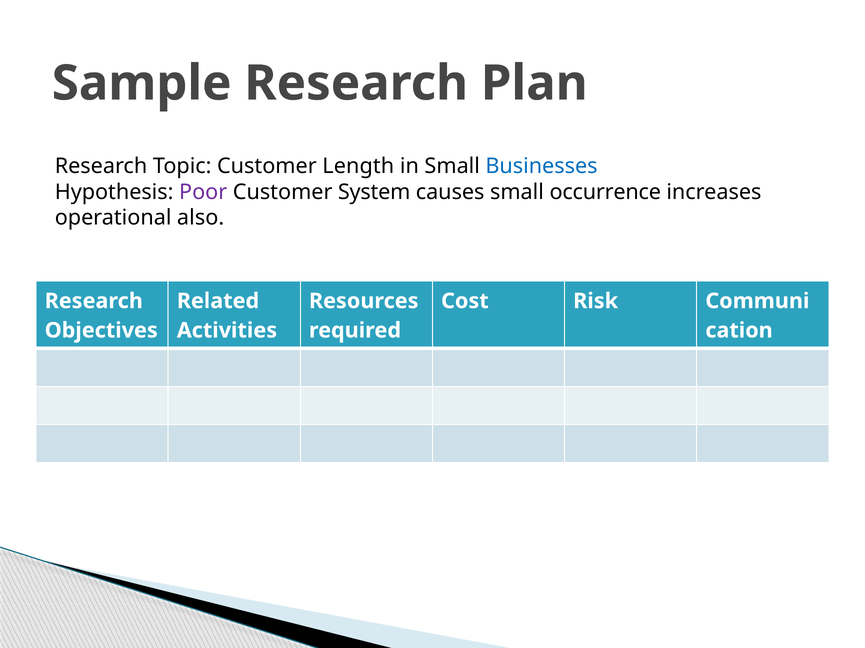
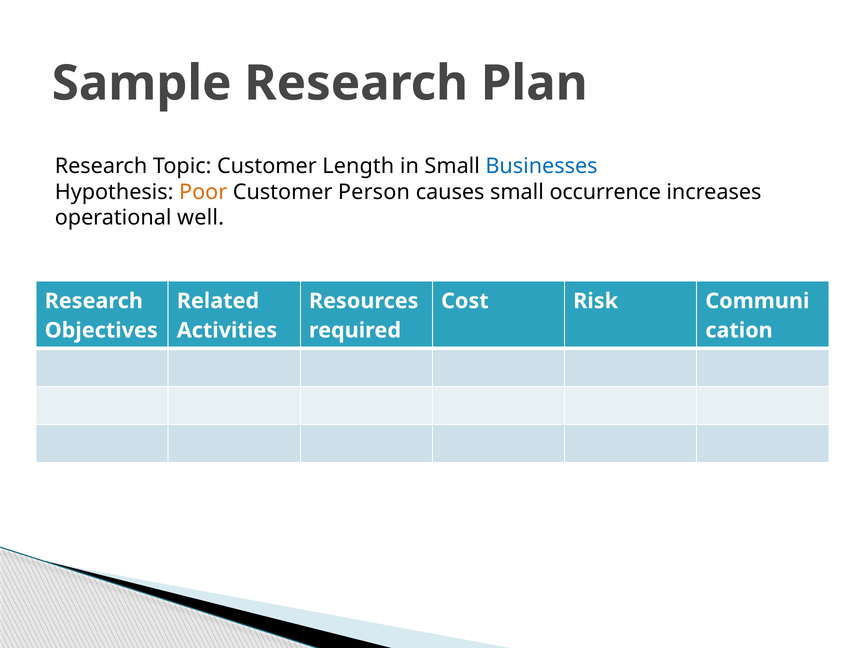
Poor colour: purple -> orange
System: System -> Person
also: also -> well
